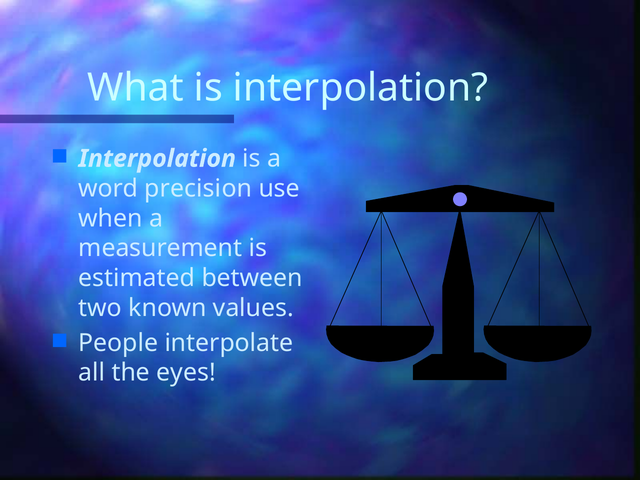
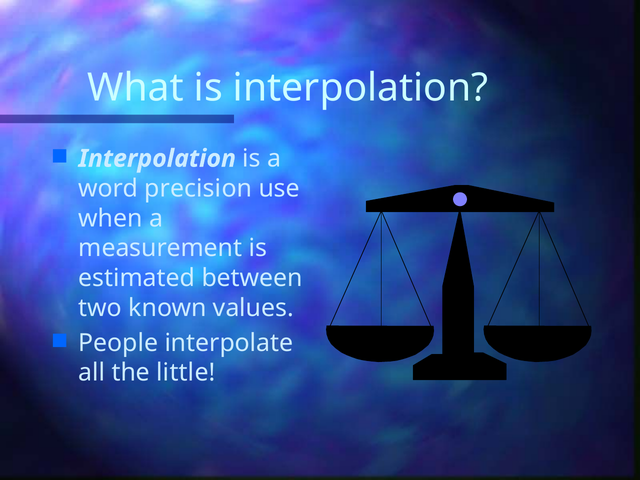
eyes: eyes -> little
